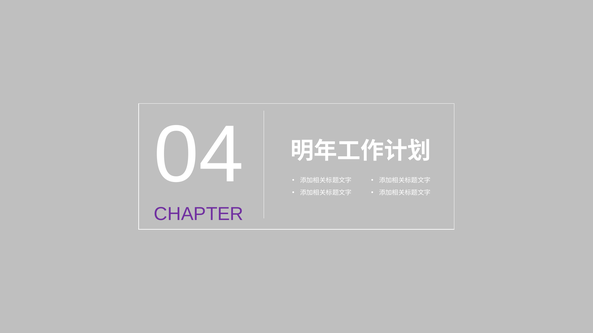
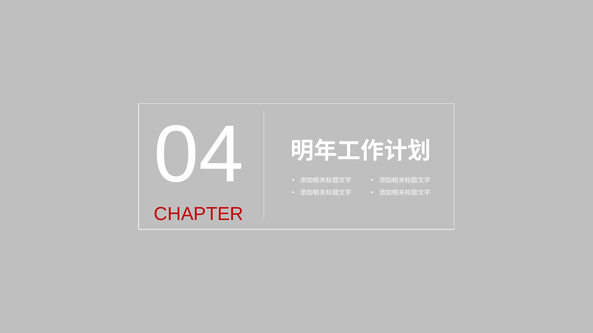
CHAPTER colour: purple -> red
